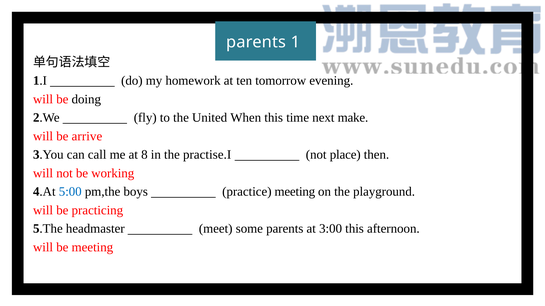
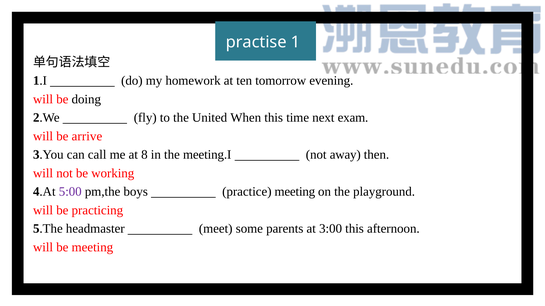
parents at (256, 42): parents -> practise
make: make -> exam
practise.I: practise.I -> meeting.I
place: place -> away
5:00 colour: blue -> purple
